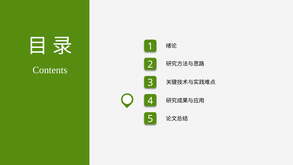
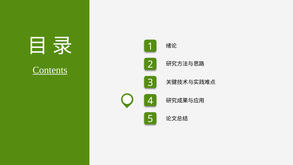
Contents underline: none -> present
